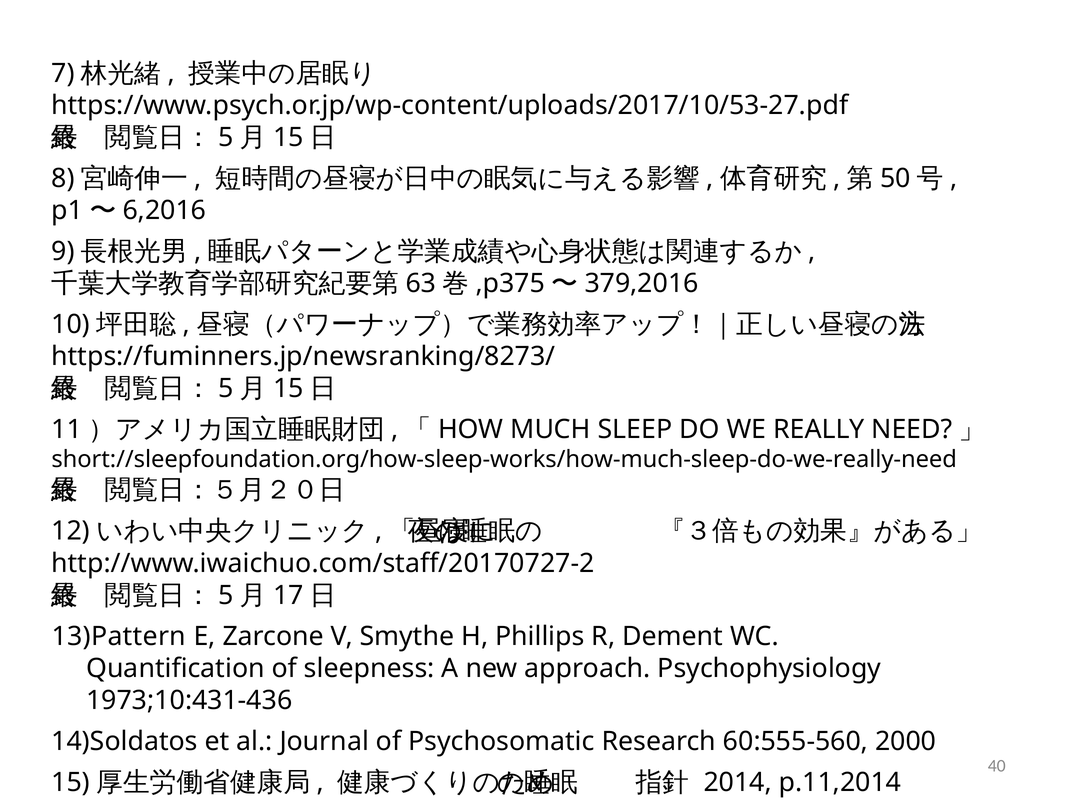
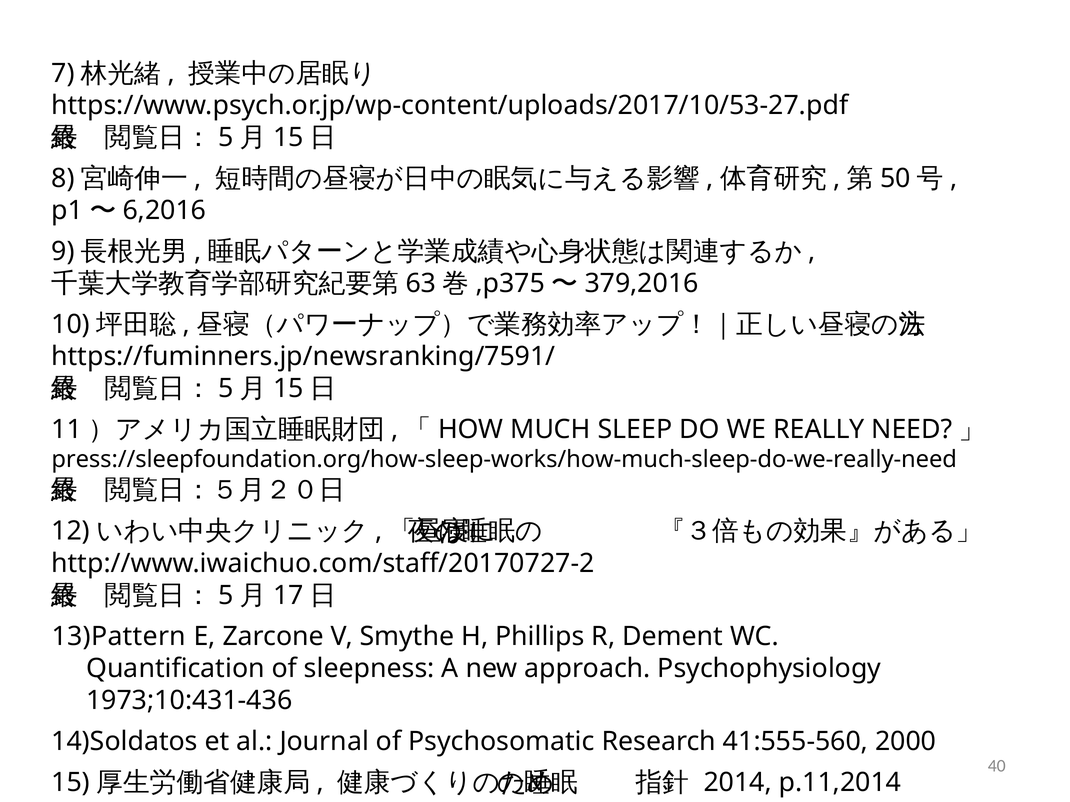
https://fuminners.jp/newsranking/8273/: https://fuminners.jp/newsranking/8273/ -> https://fuminners.jp/newsranking/7591/
short://sleepfoundation.org/how-sleep-works/how-much-sleep-do-we-really-need: short://sleepfoundation.org/how-sleep-works/how-much-sleep-do-we-really-need -> press://sleepfoundation.org/how-sleep-works/how-much-sleep-do-we-really-need
60:555-560: 60:555-560 -> 41:555-560
